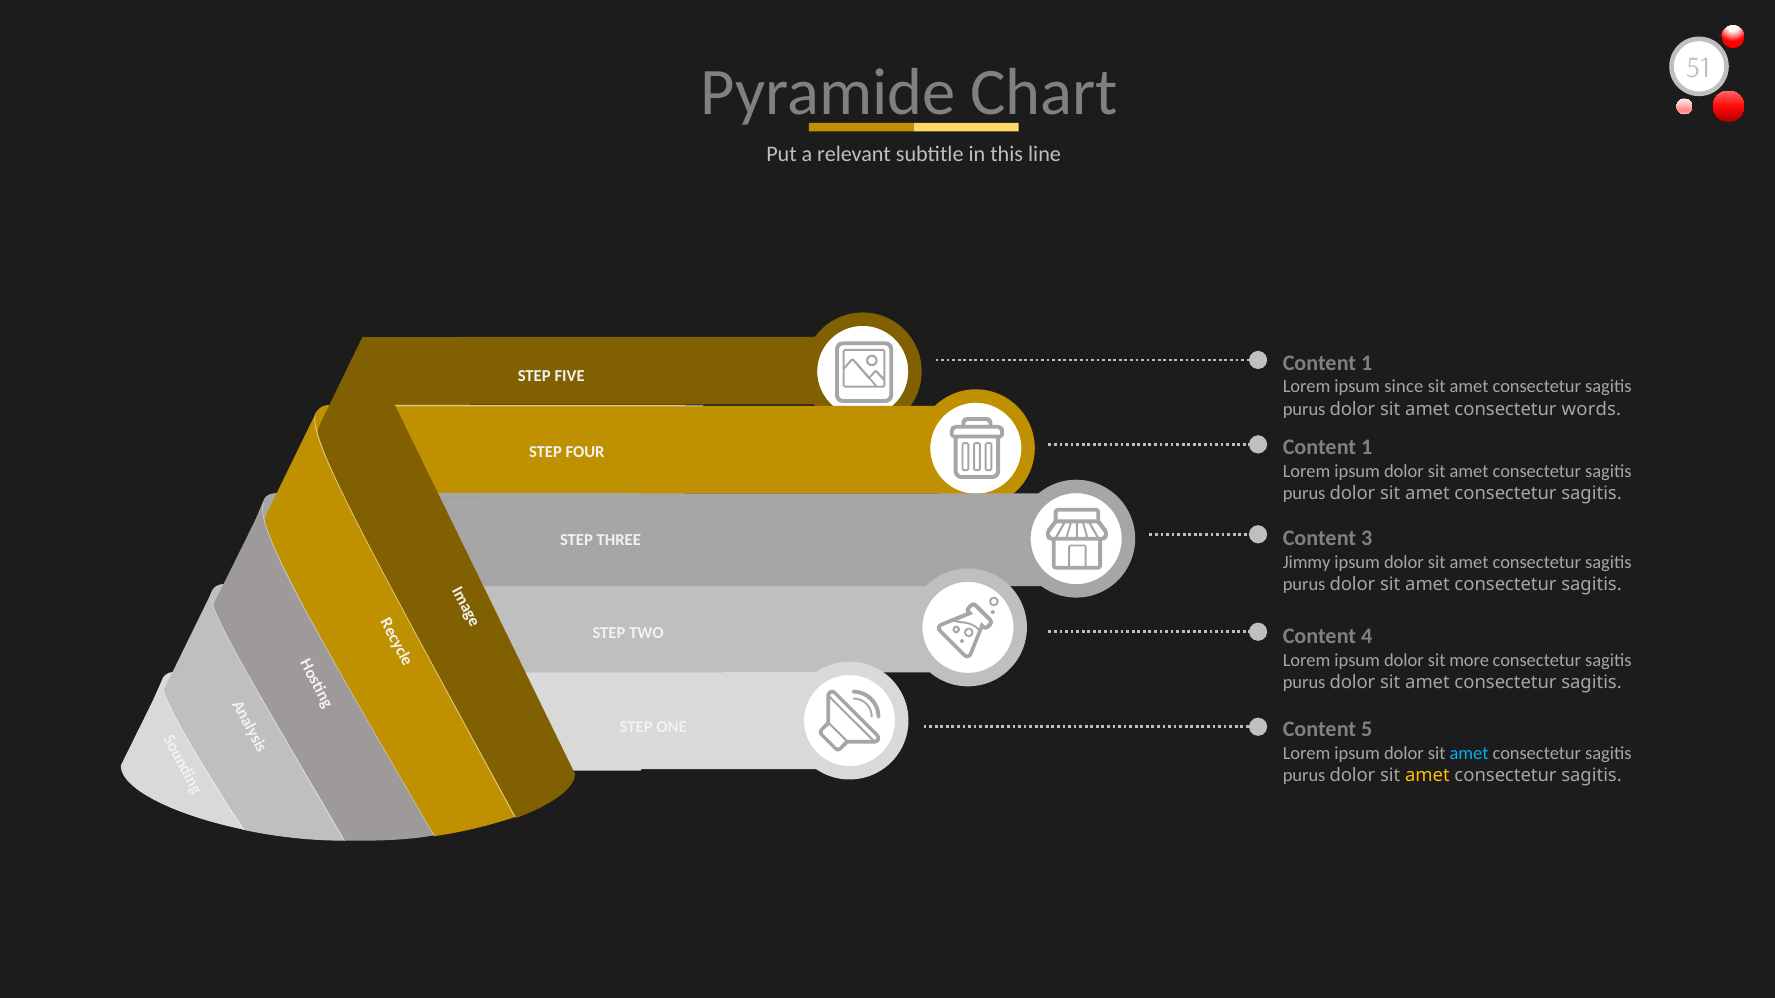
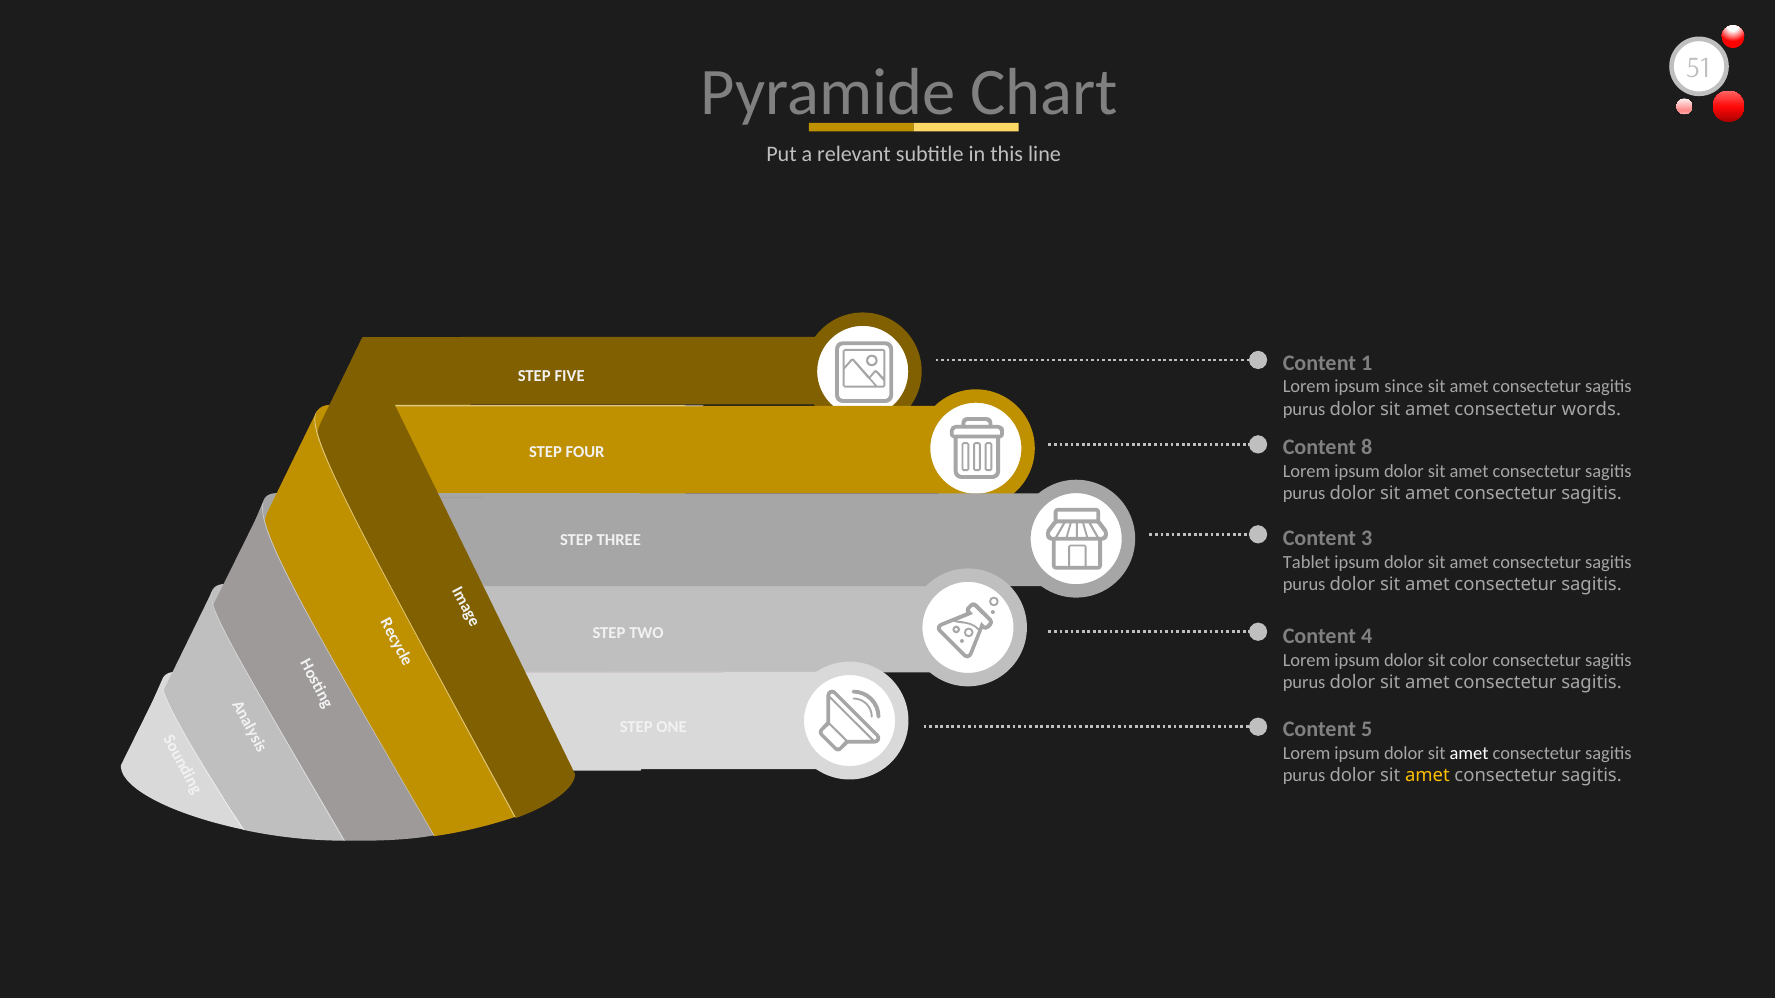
1 at (1367, 448): 1 -> 8
Jimmy: Jimmy -> Tablet
more: more -> color
amet at (1469, 753) colour: light blue -> white
